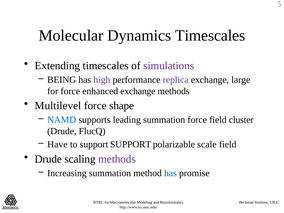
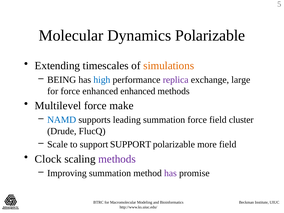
Dynamics Timescales: Timescales -> Polarizable
simulations colour: purple -> orange
high colour: purple -> blue
enhanced exchange: exchange -> enhanced
shape: shape -> make
Have: Have -> Scale
scale: scale -> more
Drude at (48, 159): Drude -> Clock
Increasing: Increasing -> Improving
has at (170, 173) colour: blue -> purple
